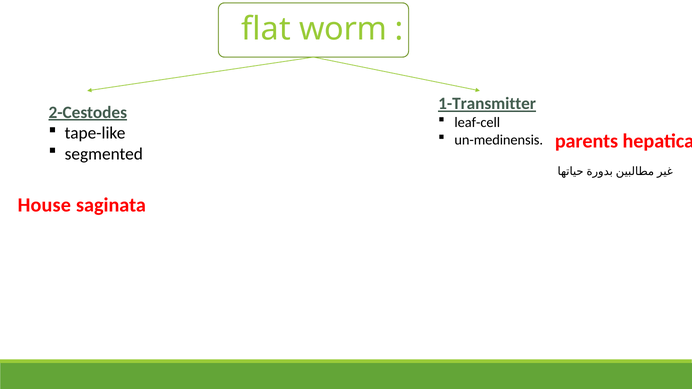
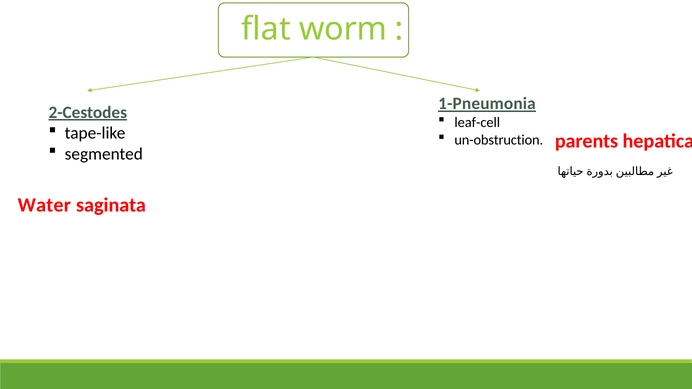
1-Transmitter: 1-Transmitter -> 1-Pneumonia
un-medinensis: un-medinensis -> un-obstruction
House: House -> Water
